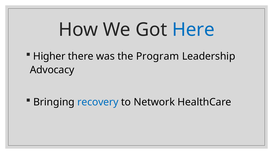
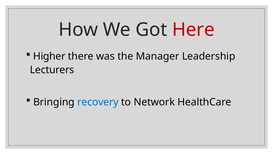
Here colour: blue -> red
Program: Program -> Manager
Advocacy: Advocacy -> Lecturers
